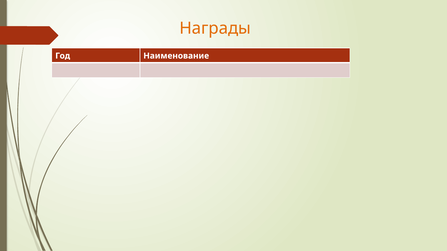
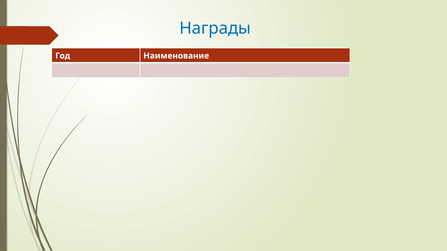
Награды colour: orange -> blue
